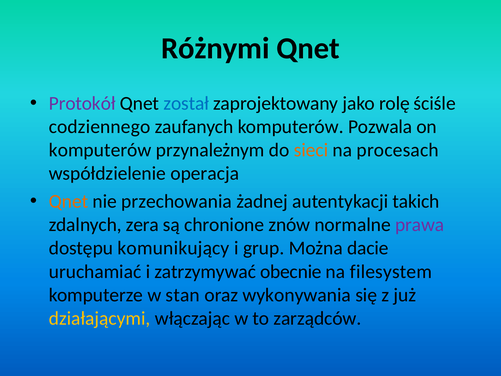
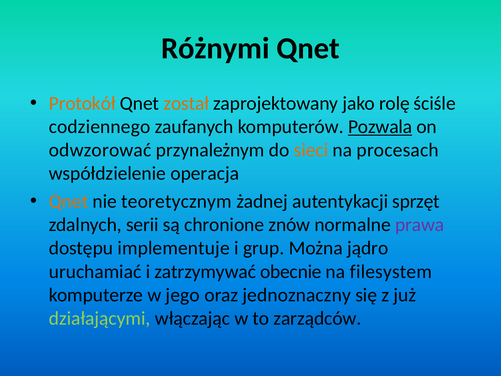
Protokół colour: purple -> orange
został colour: blue -> orange
Pozwala underline: none -> present
komputerów at (100, 150): komputerów -> odwzorować
przechowania: przechowania -> teoretycznym
takich: takich -> sprzęt
zera: zera -> serii
komunikujący: komunikujący -> implementuje
dacie: dacie -> jądro
stan: stan -> jego
wykonywania: wykonywania -> jednoznaczny
działającymi colour: yellow -> light green
